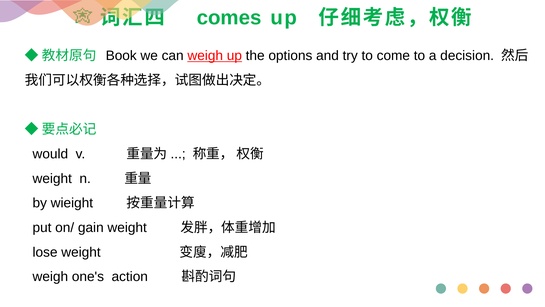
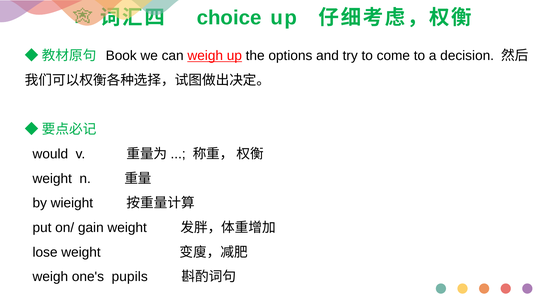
comes: comes -> choice
action: action -> pupils
